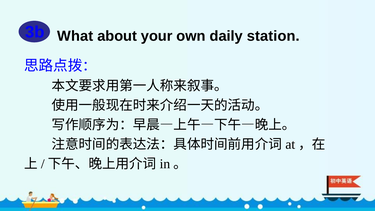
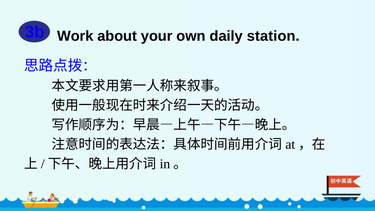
What: What -> Work
